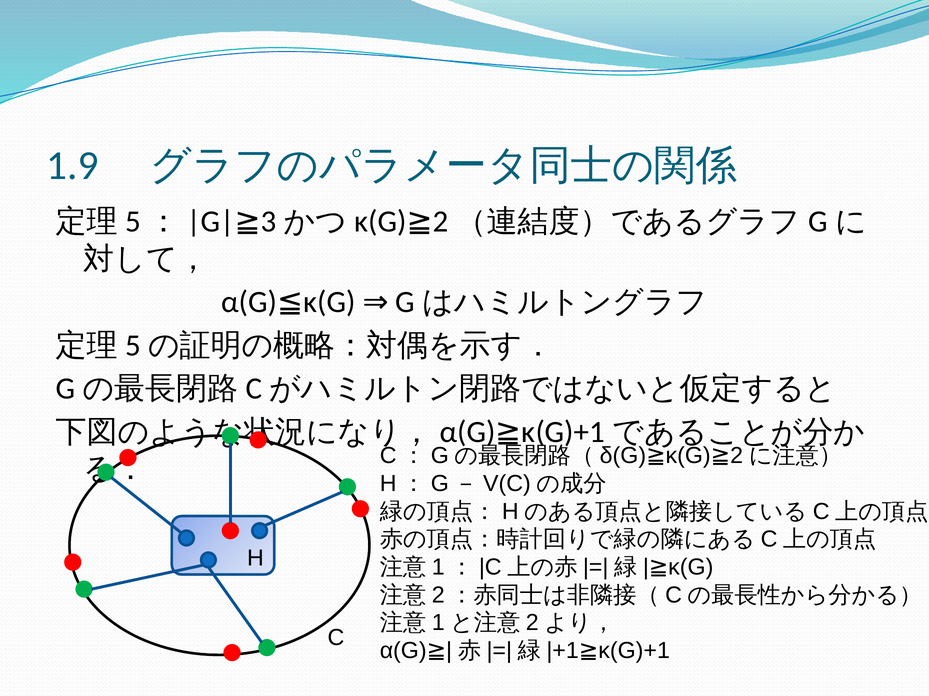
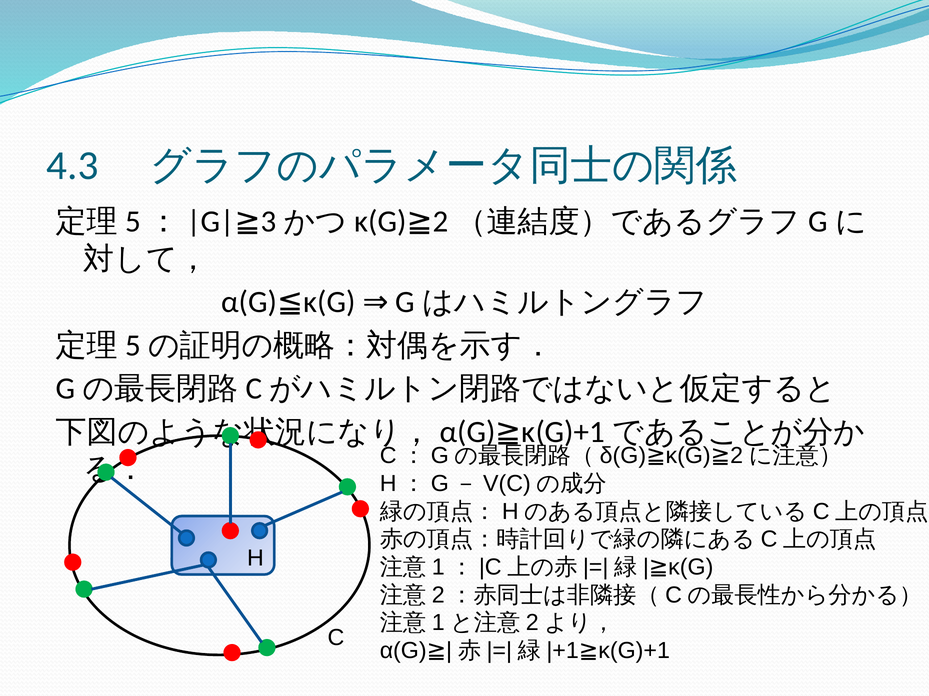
1.9: 1.9 -> 4.3
